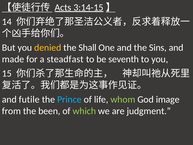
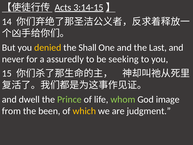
Sins: Sins -> Last
made: made -> never
steadfast: steadfast -> assuredly
seventh: seventh -> seeking
futile: futile -> dwell
Prince colour: light blue -> light green
which colour: light green -> yellow
